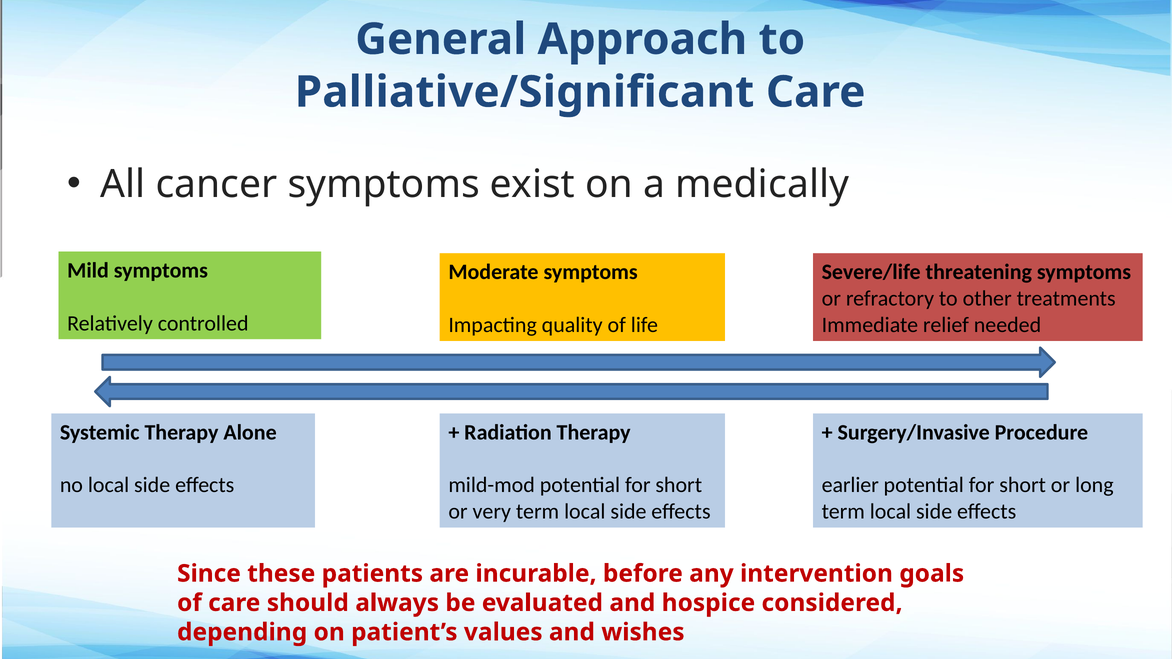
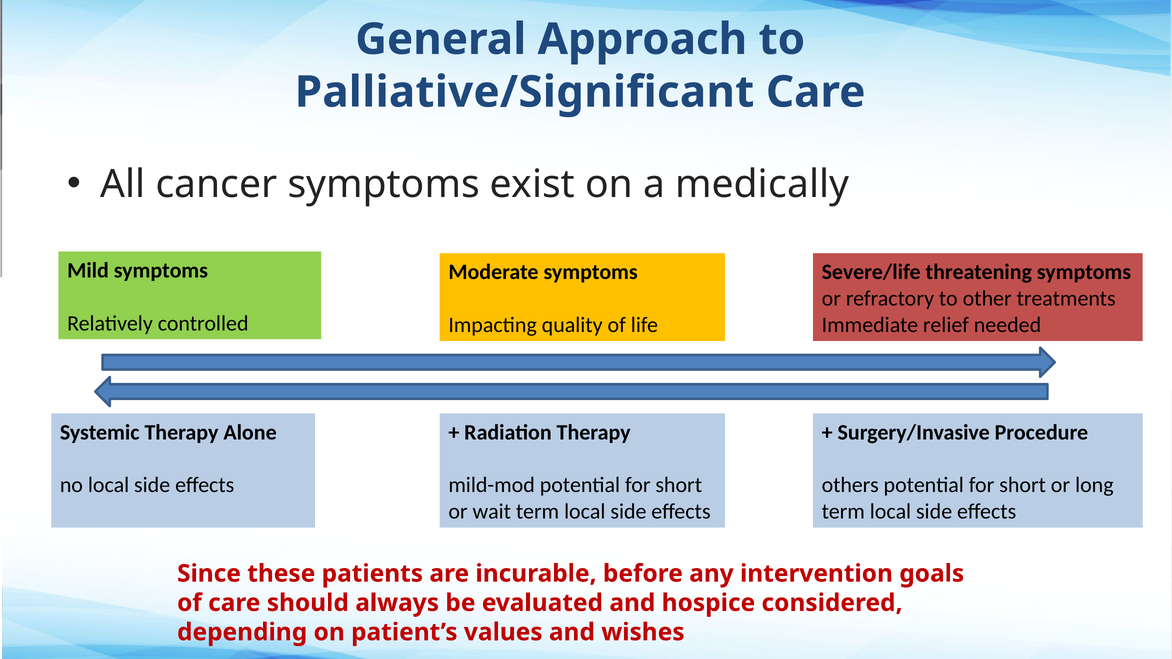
earlier: earlier -> others
very: very -> wait
